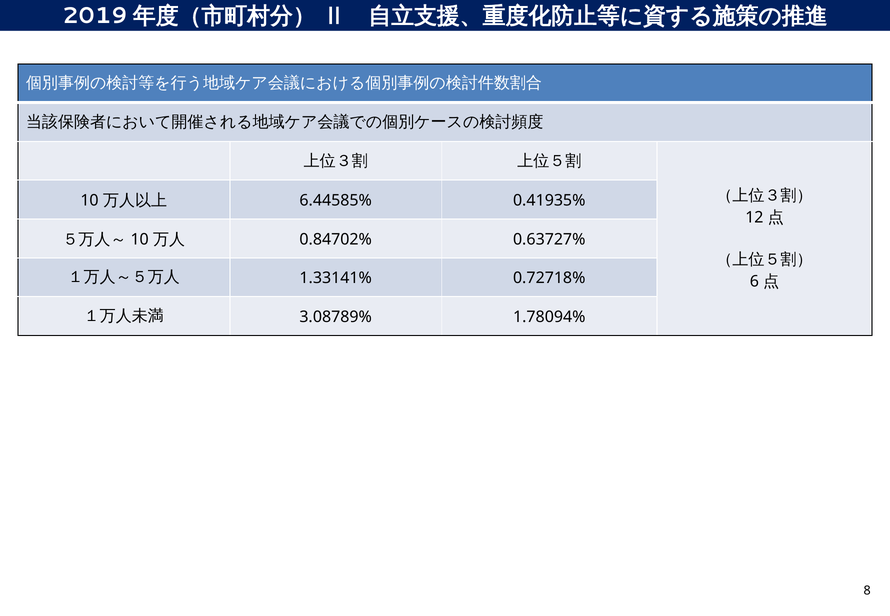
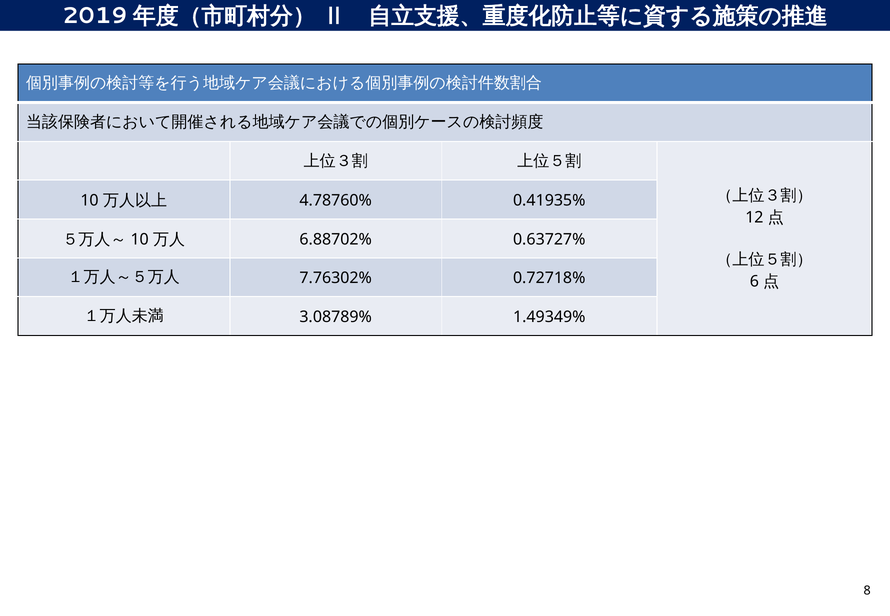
6.44585%: 6.44585% -> 4.78760%
0.84702%: 0.84702% -> 6.88702%
1.33141%: 1.33141% -> 7.76302%
1.78094%: 1.78094% -> 1.49349%
